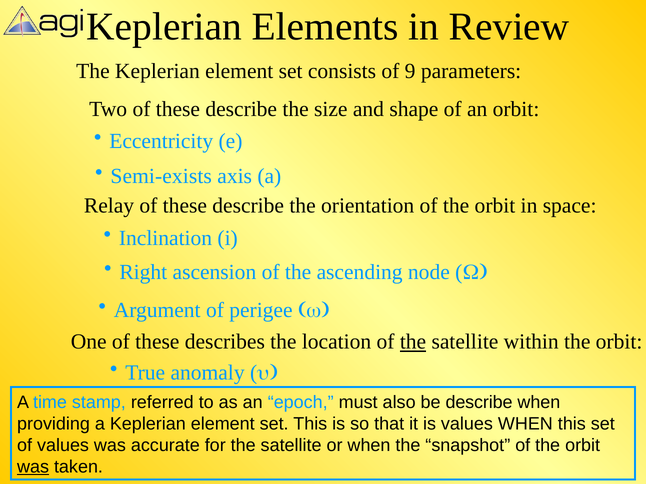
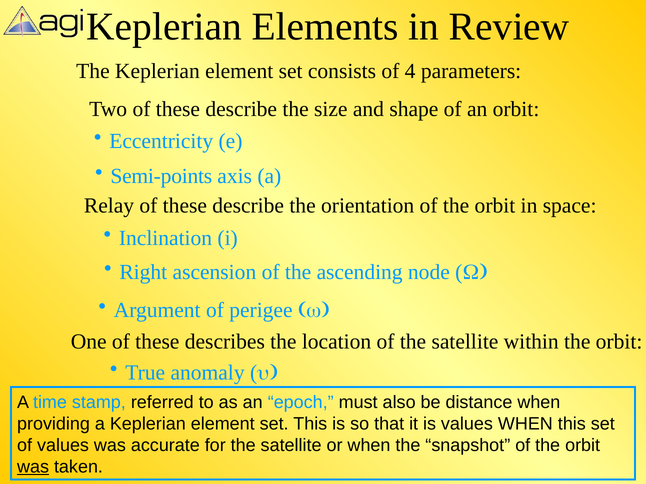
9: 9 -> 4
Semi-exists: Semi-exists -> Semi-points
the at (413, 342) underline: present -> none
be describe: describe -> distance
